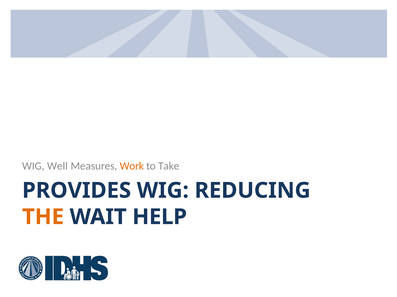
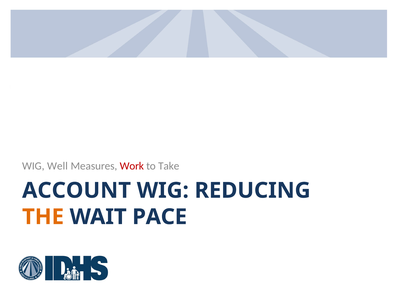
Work colour: orange -> red
PROVIDES: PROVIDES -> ACCOUNT
HELP: HELP -> PACE
